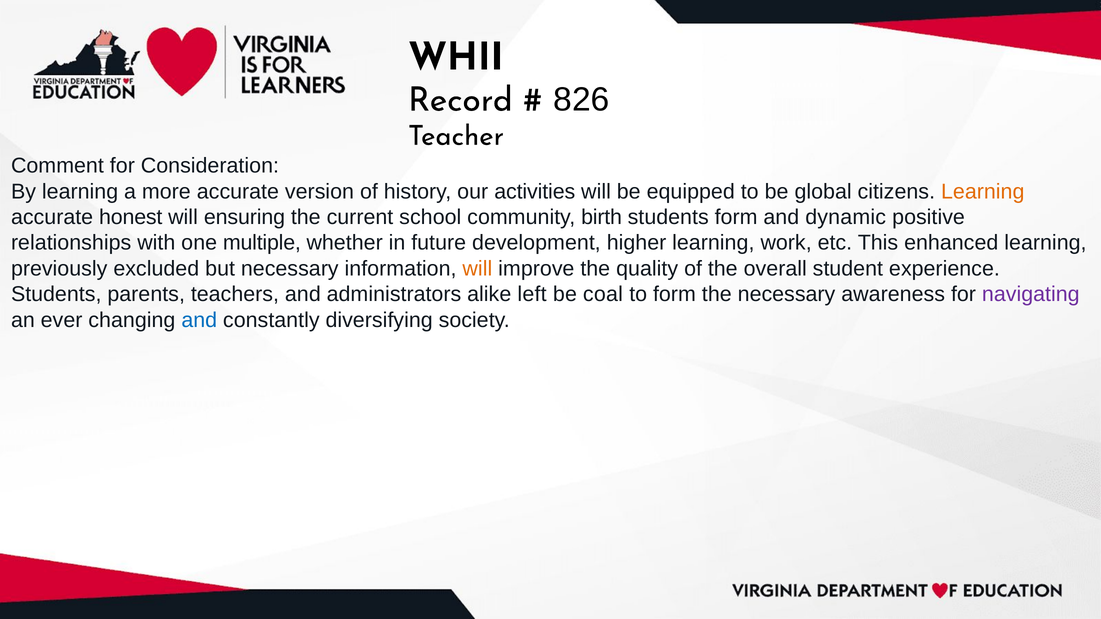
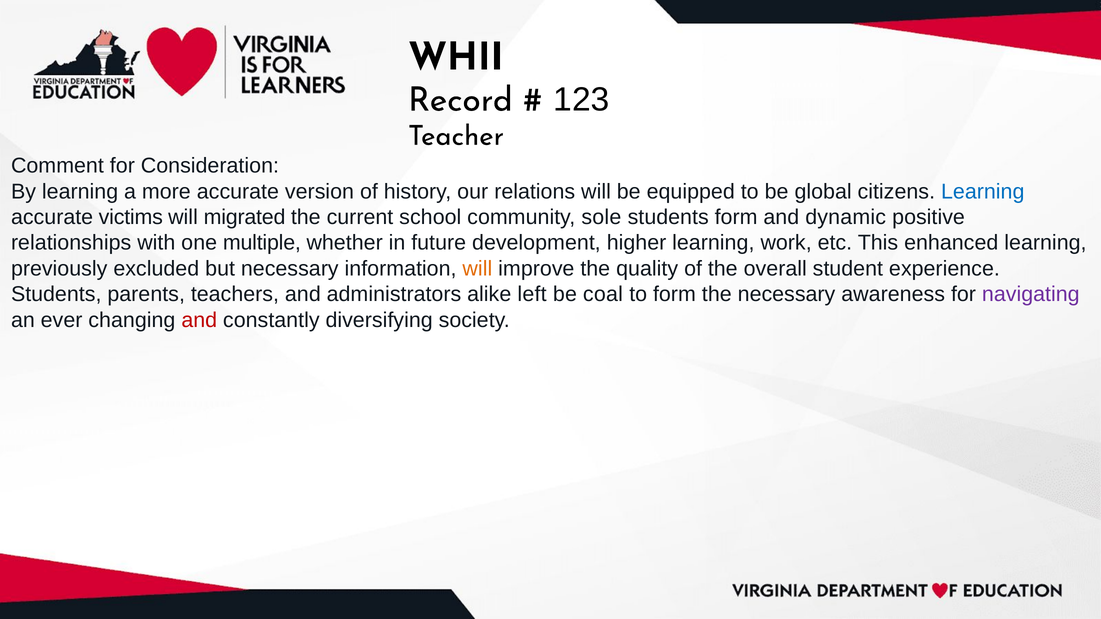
826: 826 -> 123
activities: activities -> relations
Learning at (983, 192) colour: orange -> blue
honest: honest -> victims
ensuring: ensuring -> migrated
birth: birth -> sole
and at (199, 320) colour: blue -> red
